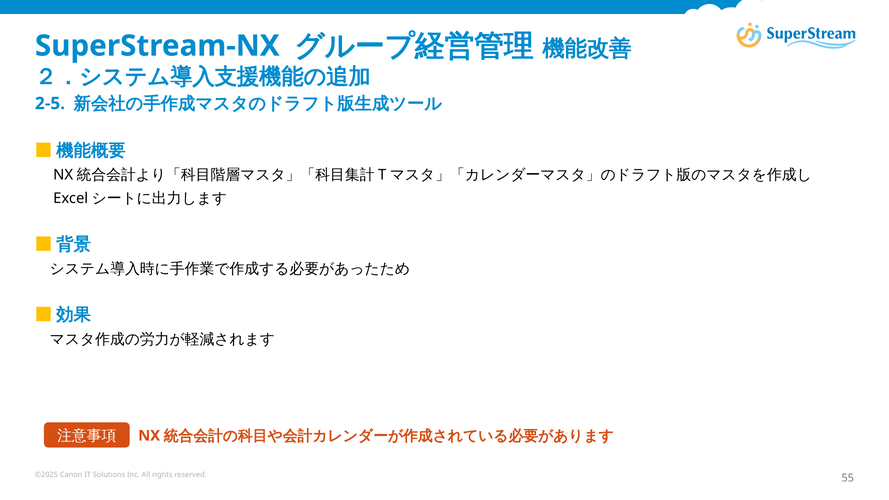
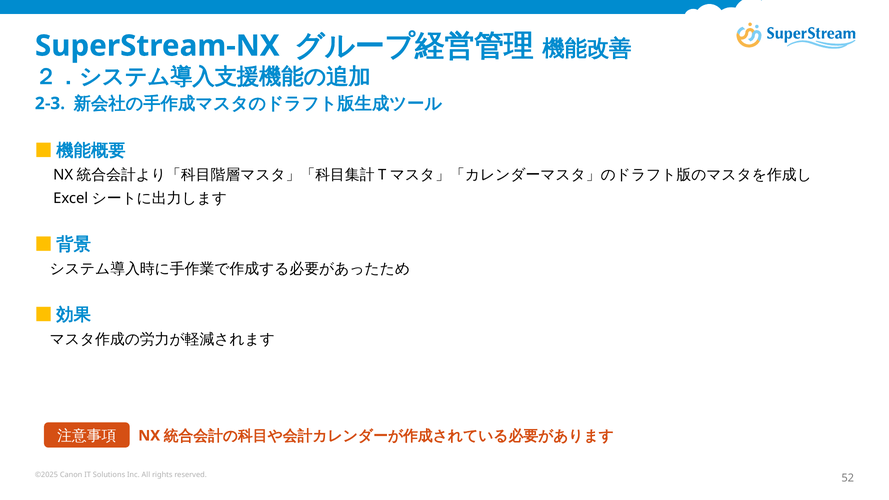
2-5: 2-5 -> 2-3
55: 55 -> 52
